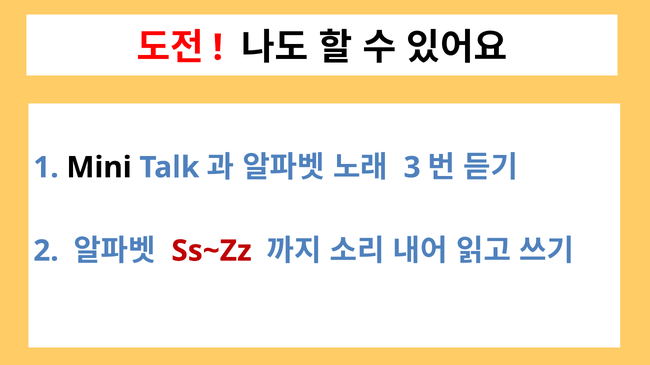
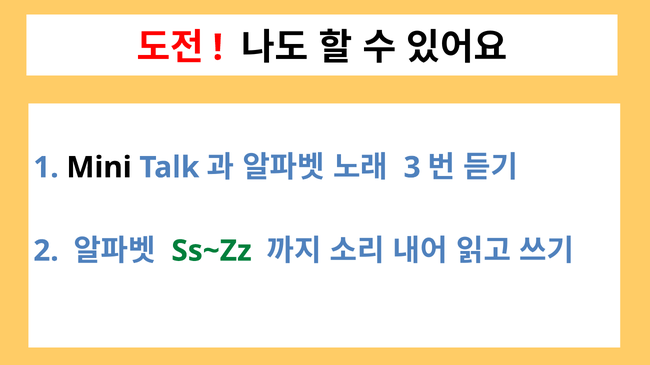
Ss~Zz colour: red -> green
